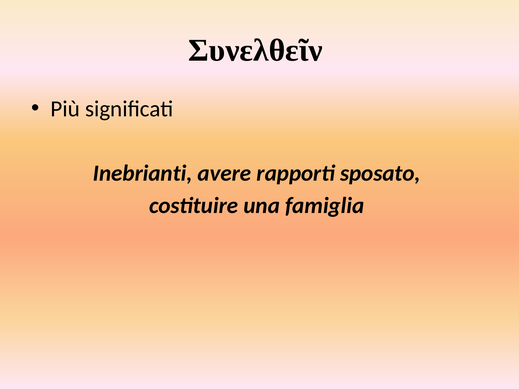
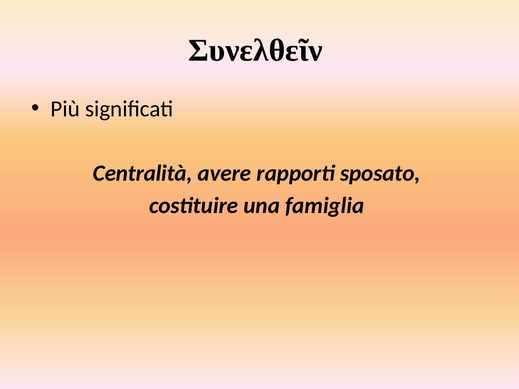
Inebrianti: Inebrianti -> Centralità
